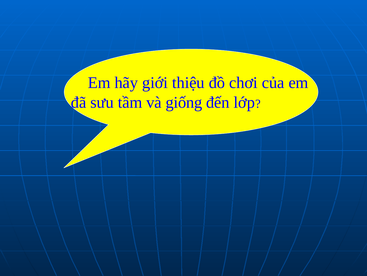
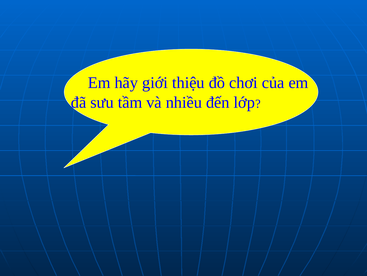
giống: giống -> nhiều
